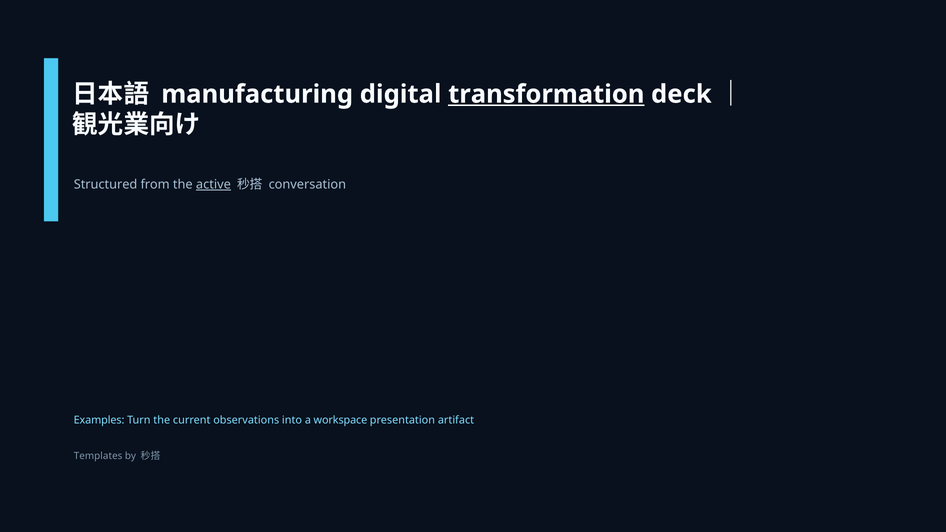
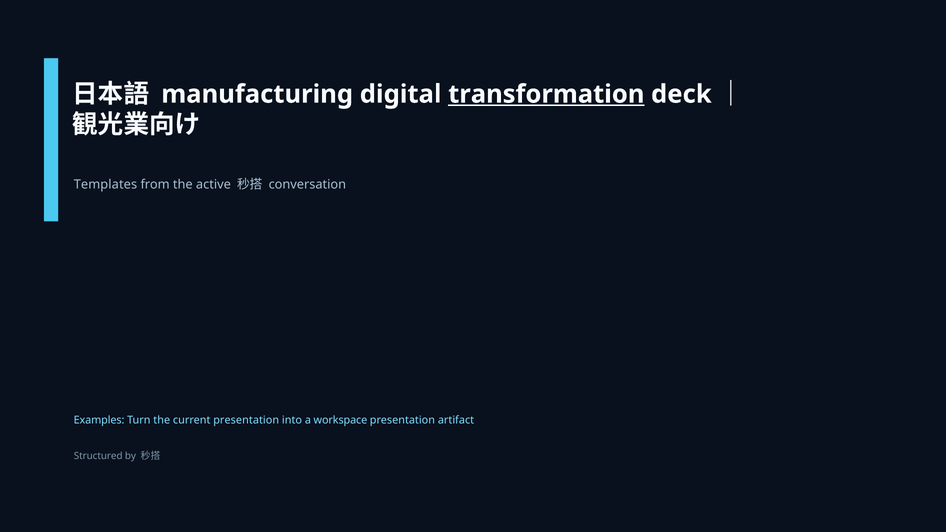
Structured: Structured -> Templates
active underline: present -> none
current observations: observations -> presentation
Templates: Templates -> Structured
